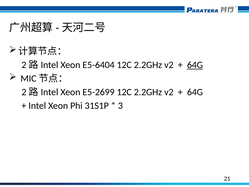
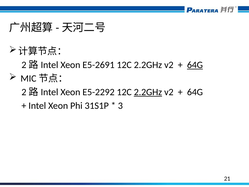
E5-6404: E5-6404 -> E5-2691
E5-2699: E5-2699 -> E5-2292
2.2GHz at (148, 92) underline: none -> present
